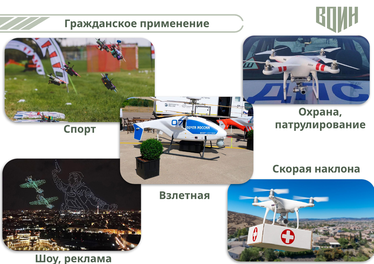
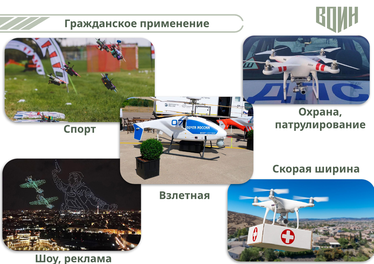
наклона: наклона -> ширина
